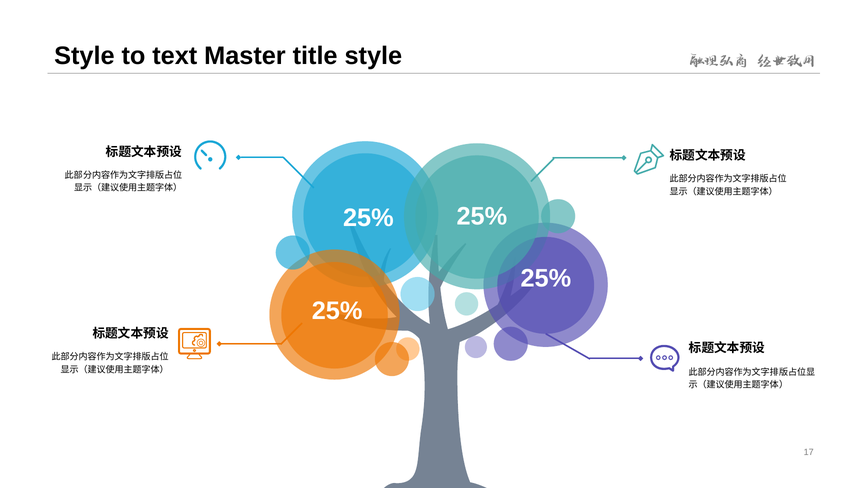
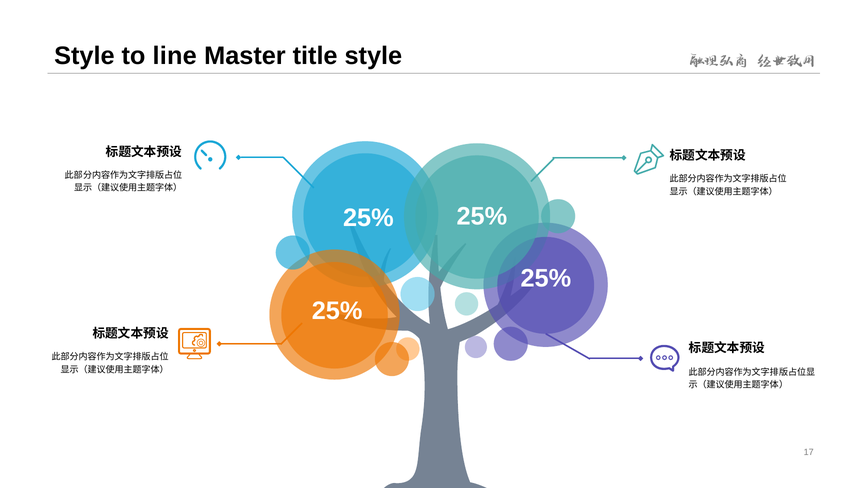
text: text -> line
